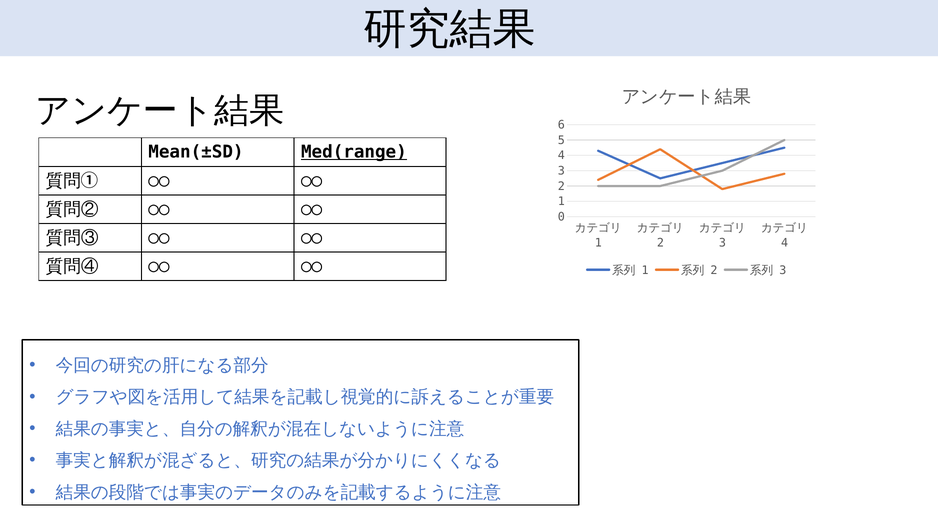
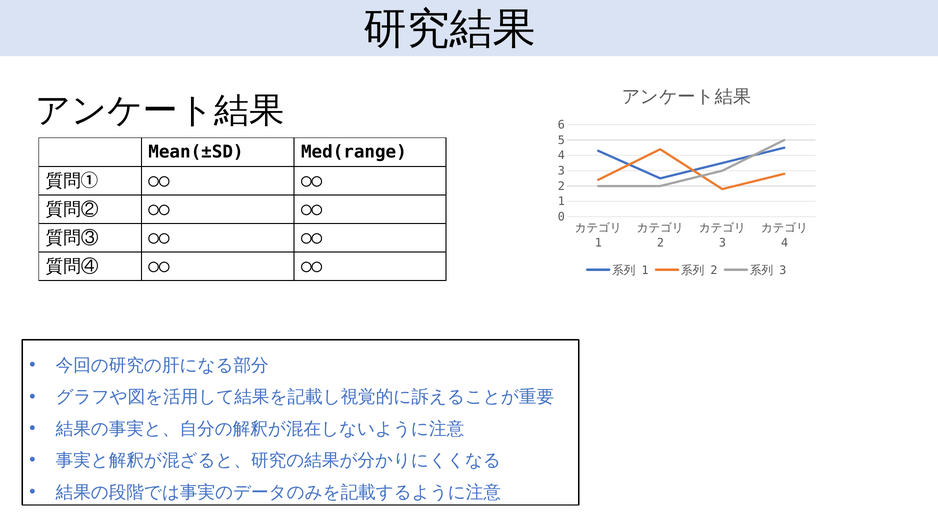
Med(range underline: present -> none
